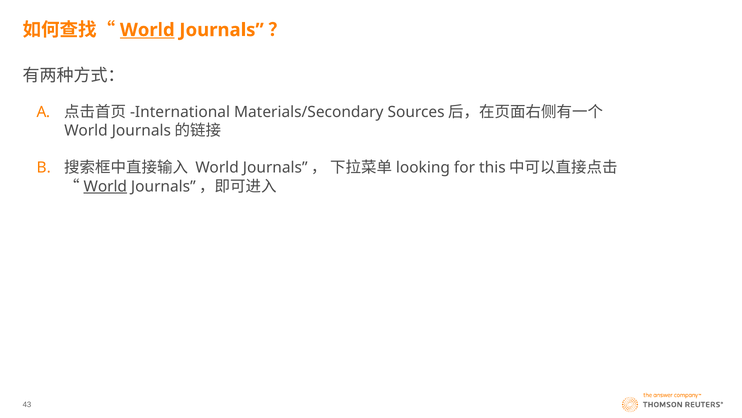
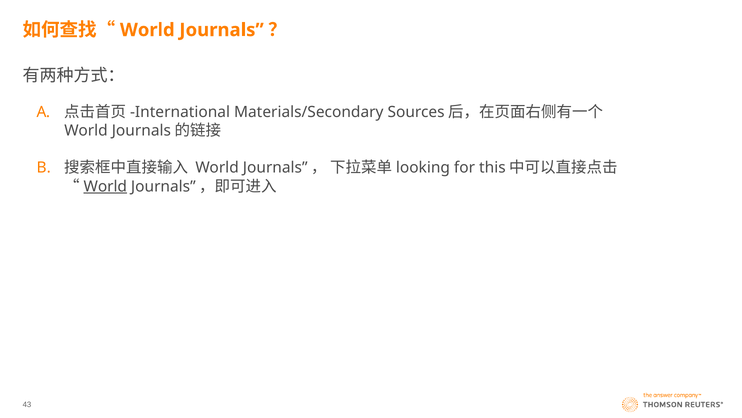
World at (147, 30) underline: present -> none
